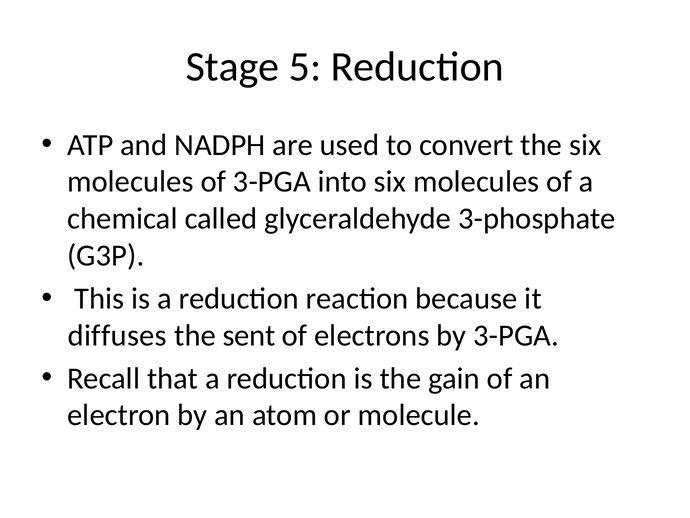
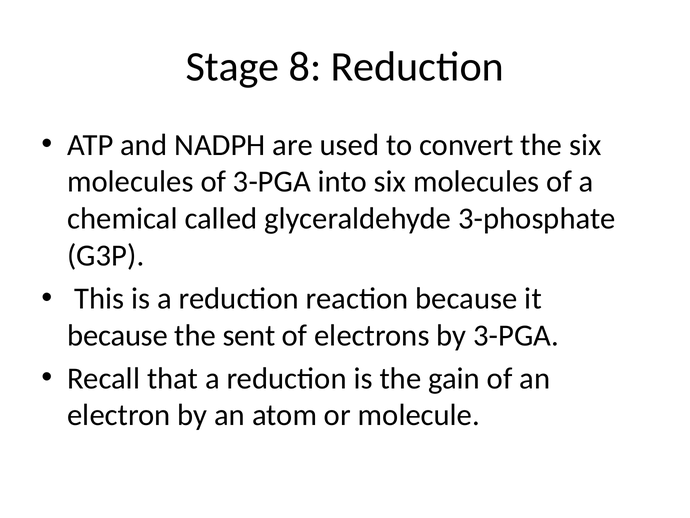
5: 5 -> 8
diffuses at (117, 335): diffuses -> because
